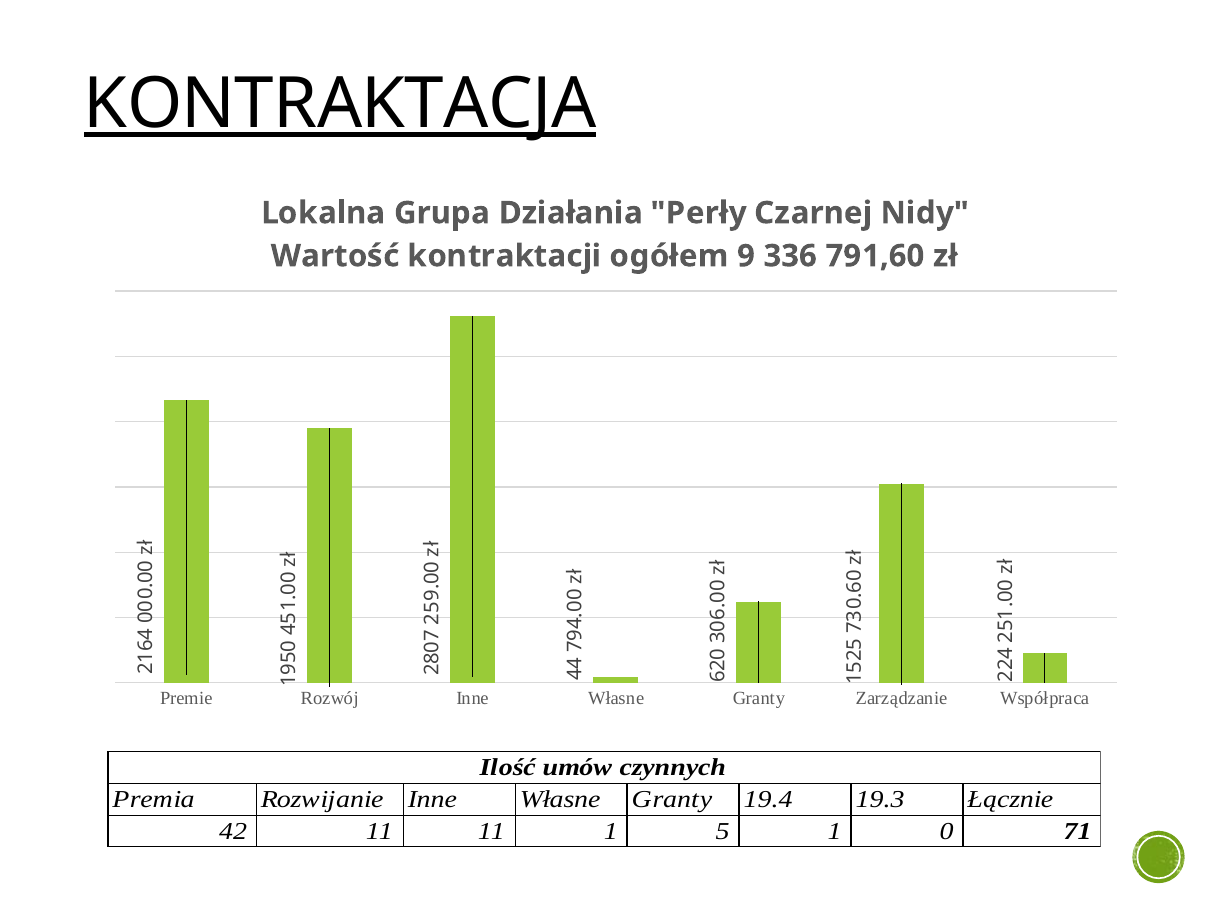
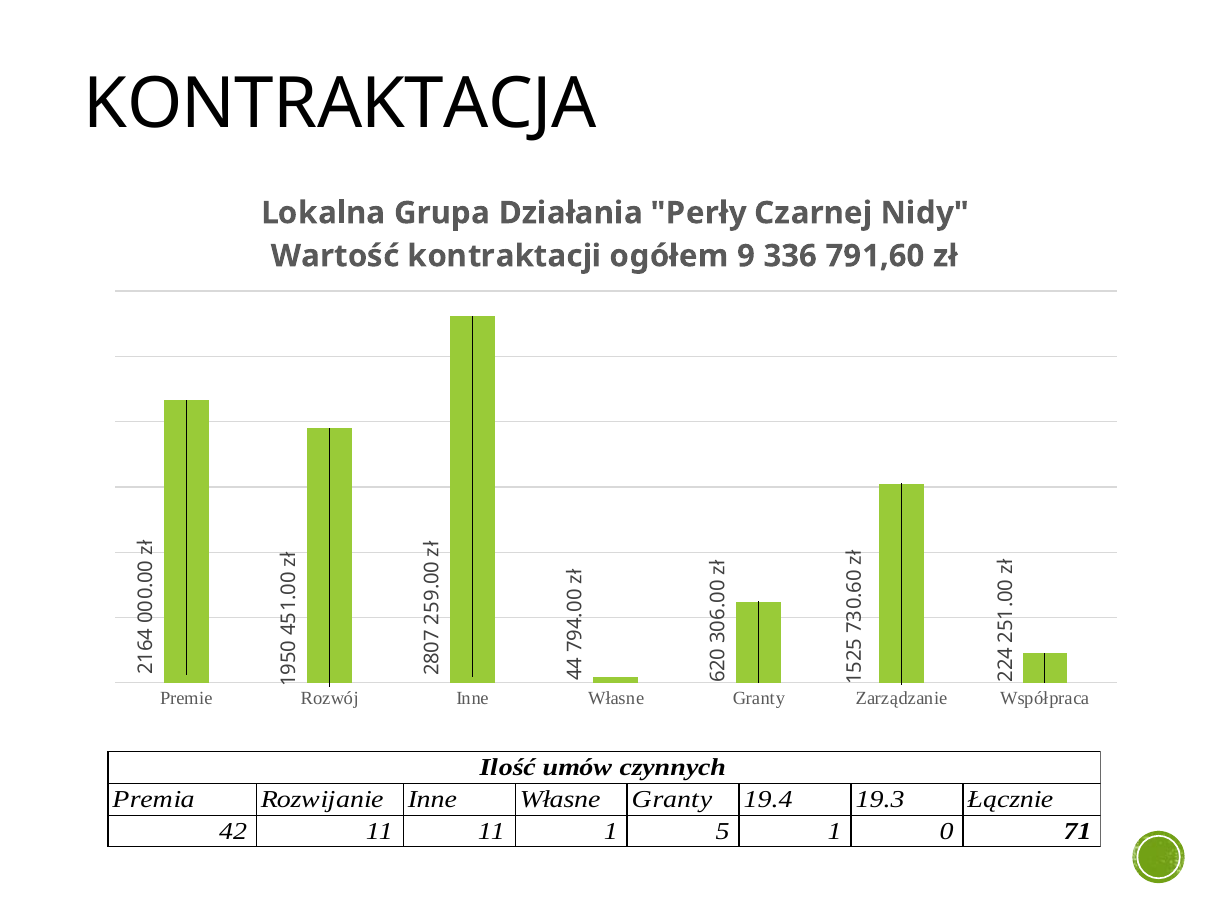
KONTRAKTACJA underline: present -> none
